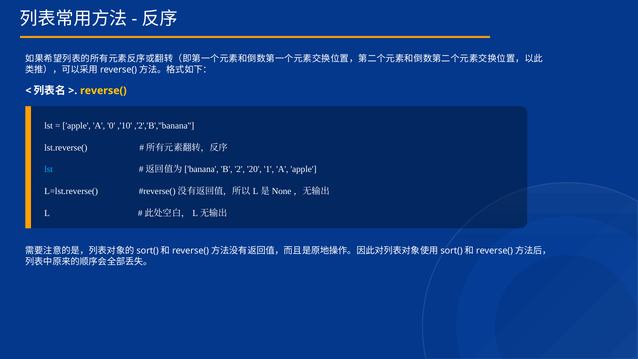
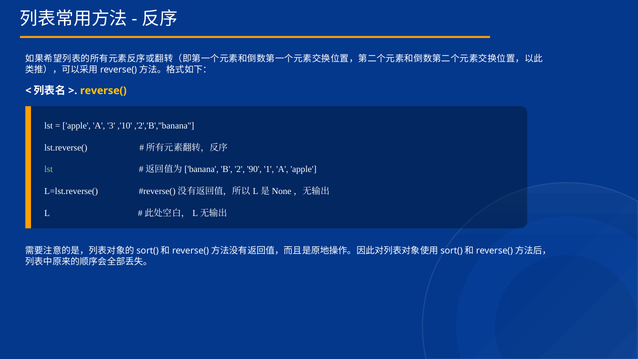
0: 0 -> 3
lst at (49, 169) colour: light blue -> light green
20: 20 -> 90
